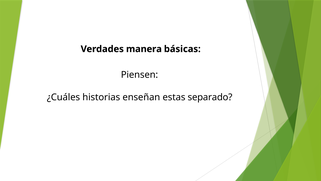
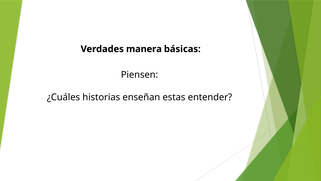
separado: separado -> entender
